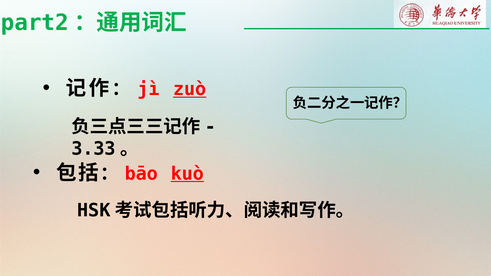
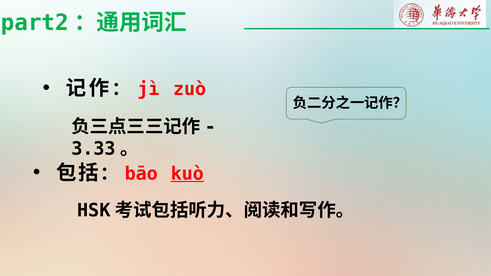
zuò underline: present -> none
